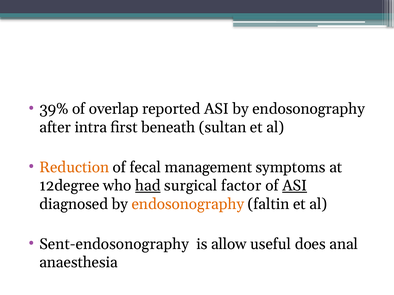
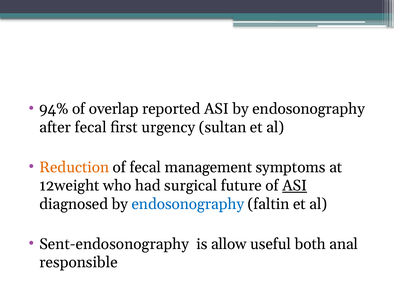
39%: 39% -> 94%
after intra: intra -> fecal
beneath: beneath -> urgency
12degree: 12degree -> 12weight
had underline: present -> none
factor: factor -> future
endosonography at (188, 204) colour: orange -> blue
does: does -> both
anaesthesia: anaesthesia -> responsible
